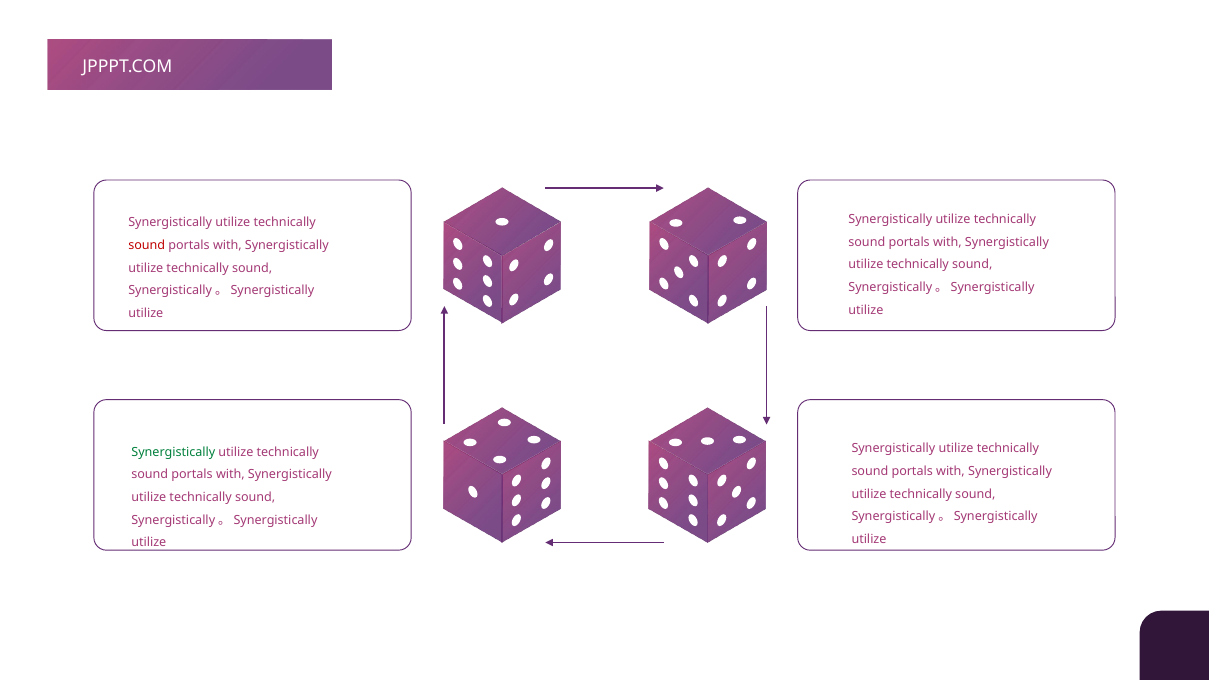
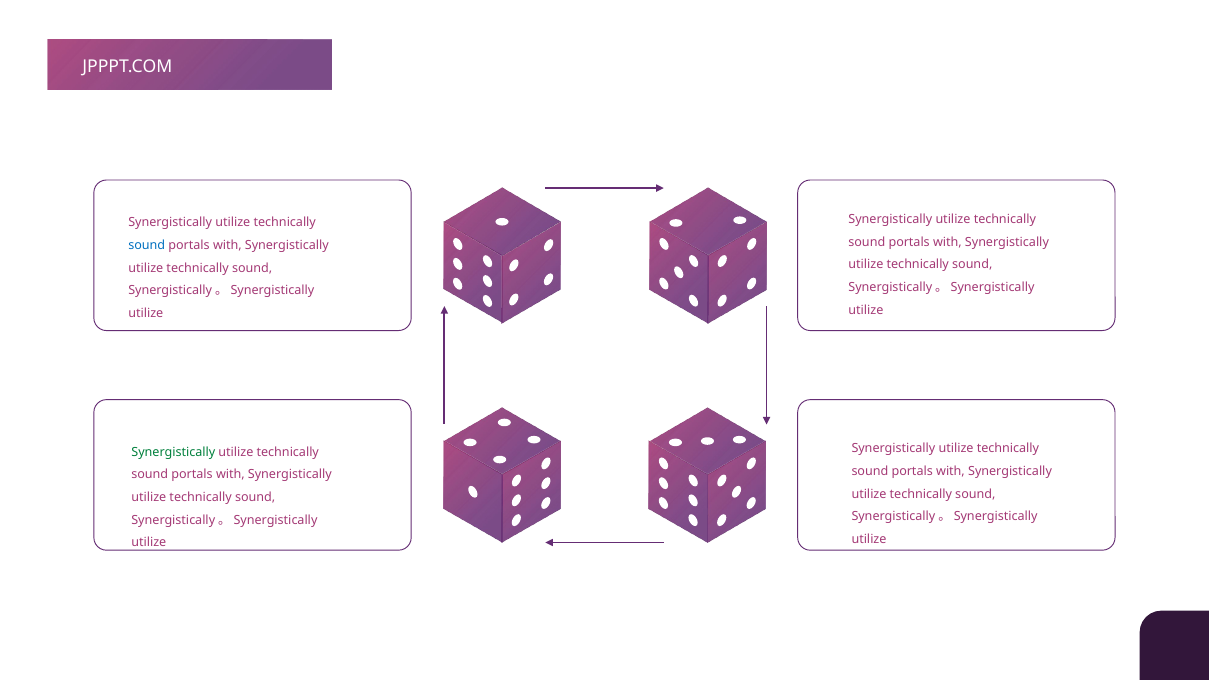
sound at (147, 245) colour: red -> blue
